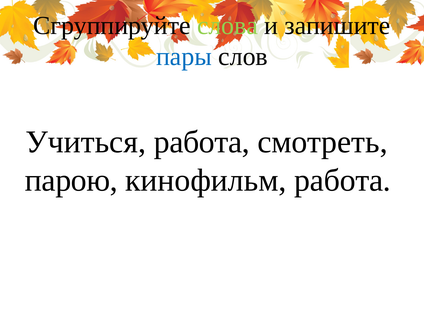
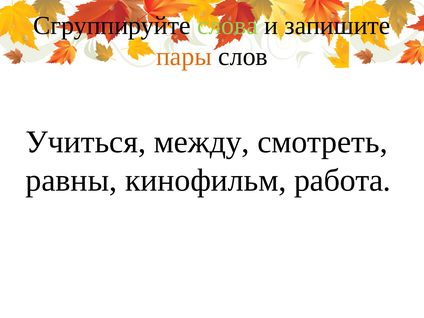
пары colour: blue -> orange
Учиться работа: работа -> между
парою: парою -> равны
